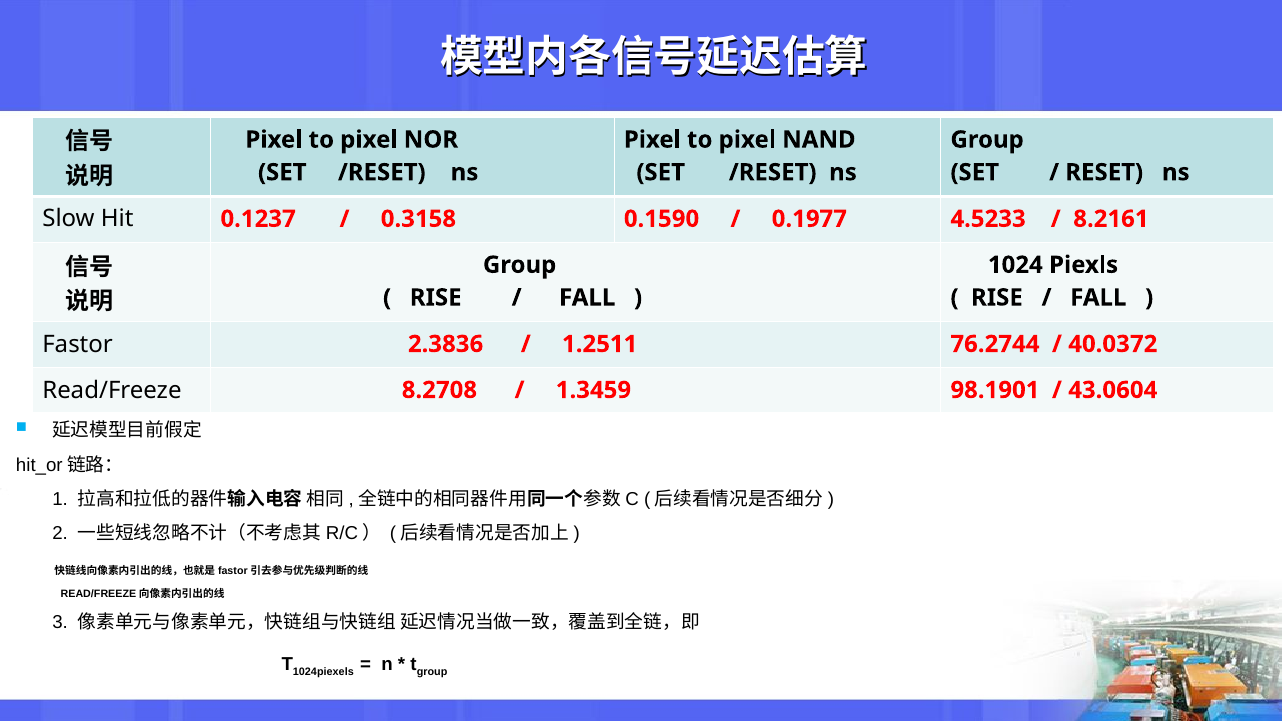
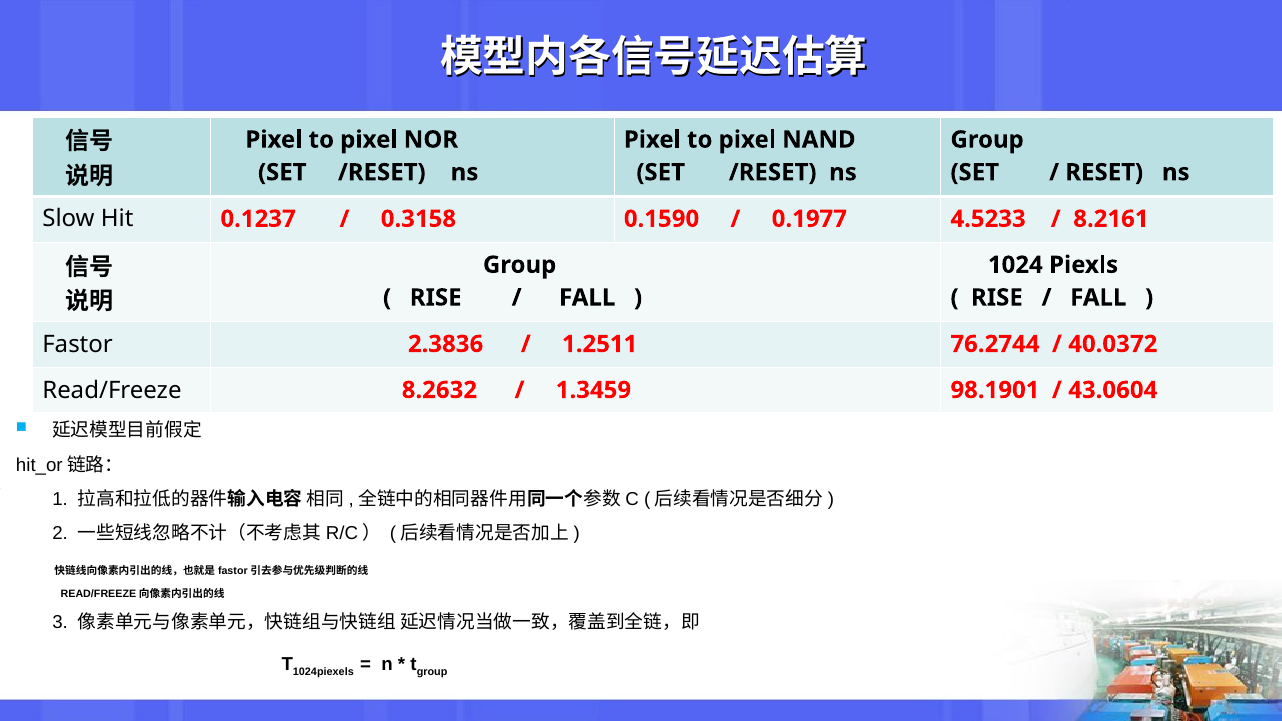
8.2708: 8.2708 -> 8.2632
